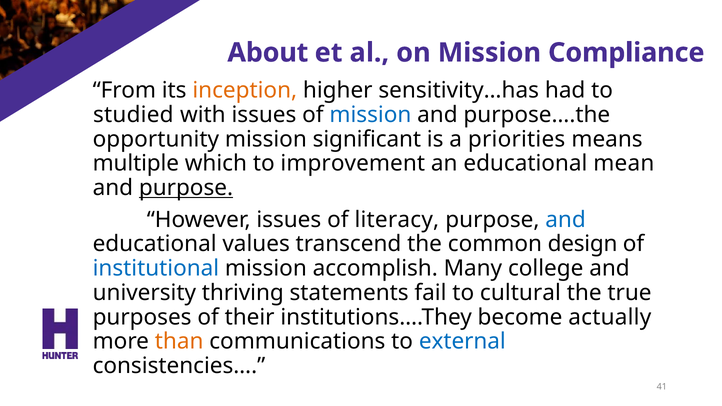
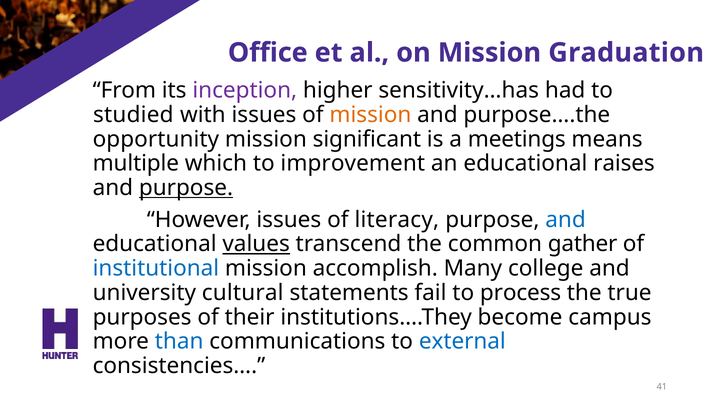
About: About -> Office
Compliance: Compliance -> Graduation
inception colour: orange -> purple
mission at (370, 115) colour: blue -> orange
priorities: priorities -> meetings
mean: mean -> raises
values underline: none -> present
design: design -> gather
thriving: thriving -> cultural
cultural: cultural -> process
actually: actually -> campus
than colour: orange -> blue
